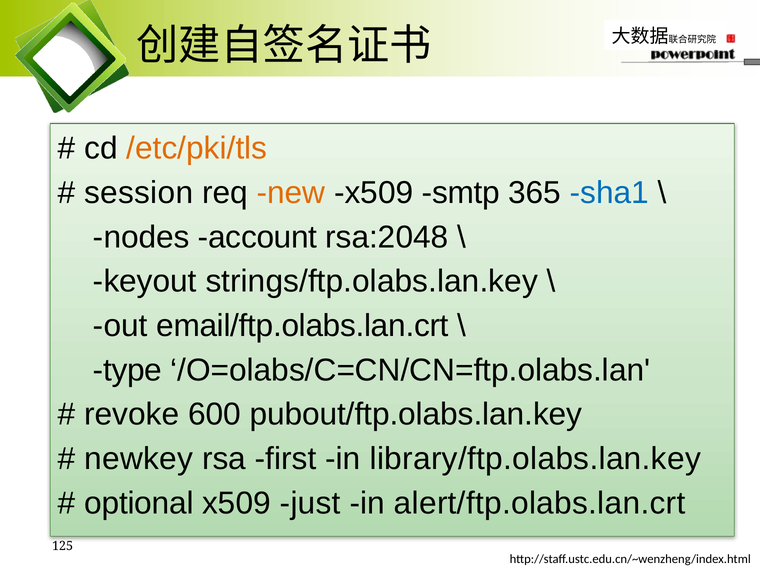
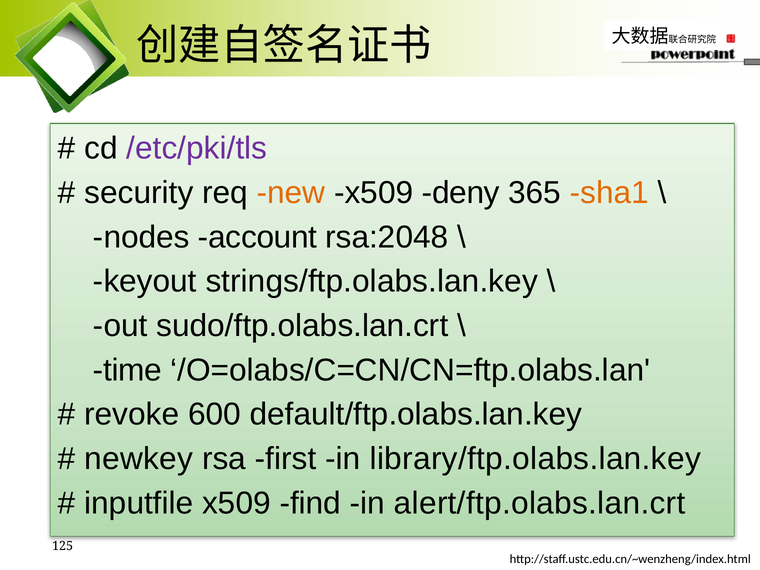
/etc/pki/tls colour: orange -> purple
session: session -> security
smtp: smtp -> deny
sha1 colour: blue -> orange
email/ftp.olabs.lan.crt: email/ftp.olabs.lan.crt -> sudo/ftp.olabs.lan.crt
type: type -> time
pubout/ftp.olabs.lan.key: pubout/ftp.olabs.lan.key -> default/ftp.olabs.lan.key
optional: optional -> inputfile
just: just -> find
